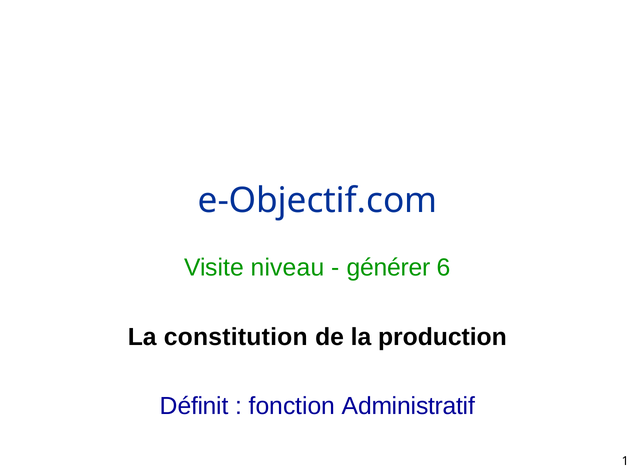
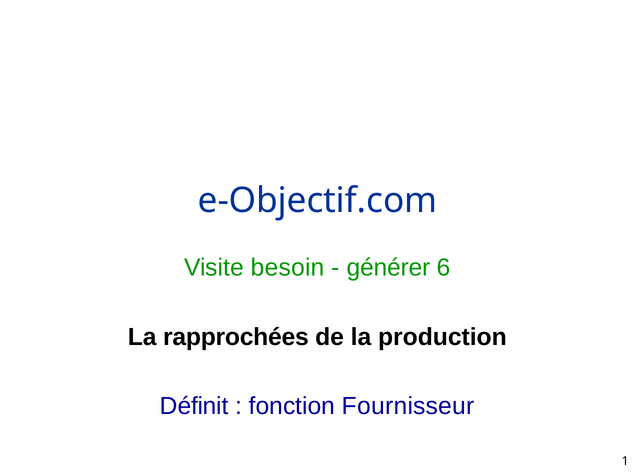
niveau: niveau -> besoin
constitution: constitution -> rapprochées
Administratif: Administratif -> Fournisseur
